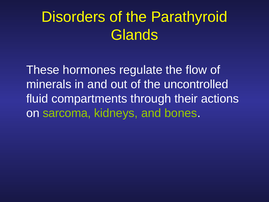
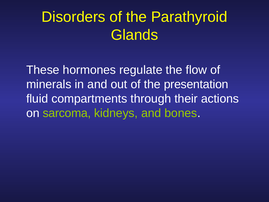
uncontrolled: uncontrolled -> presentation
